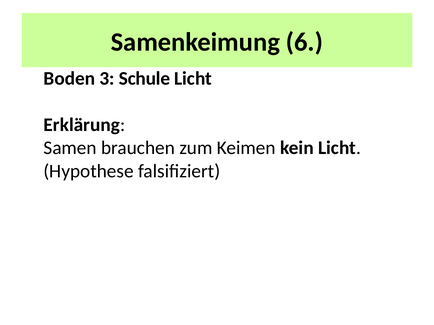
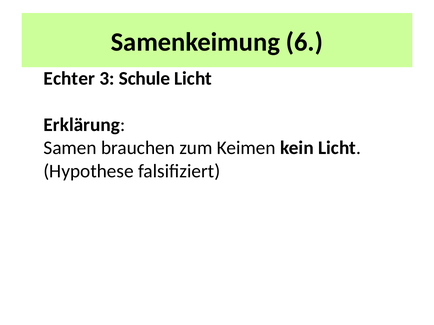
Boden: Boden -> Echter
